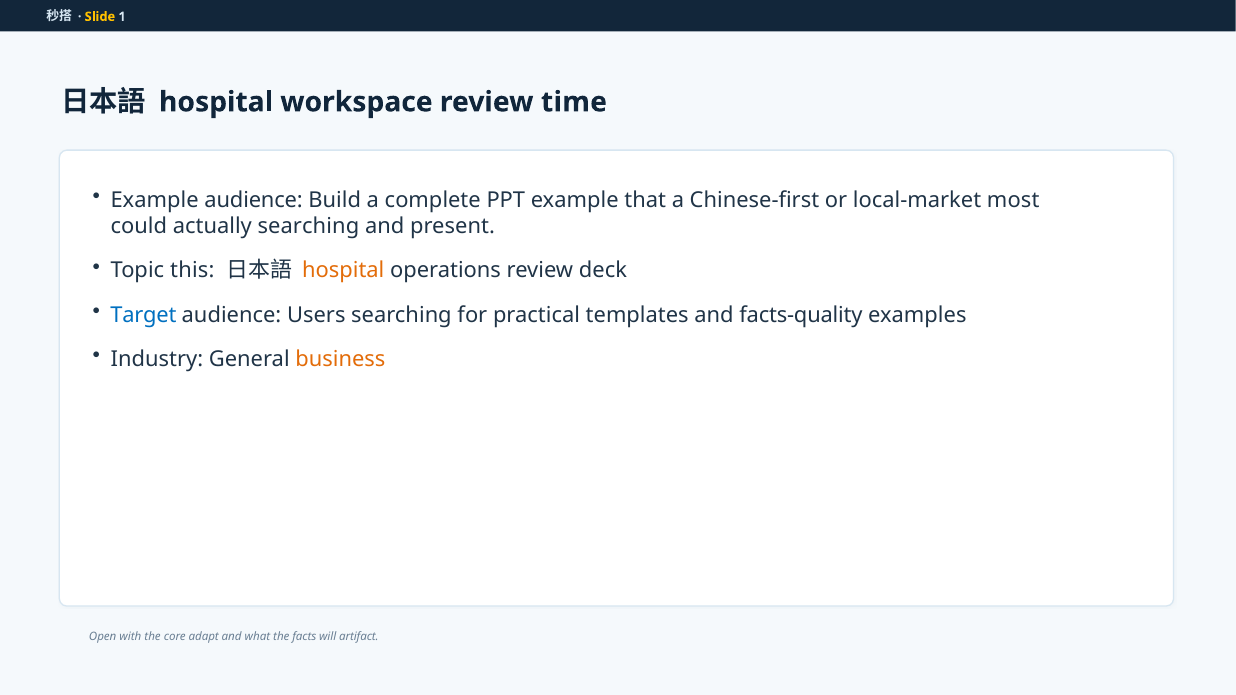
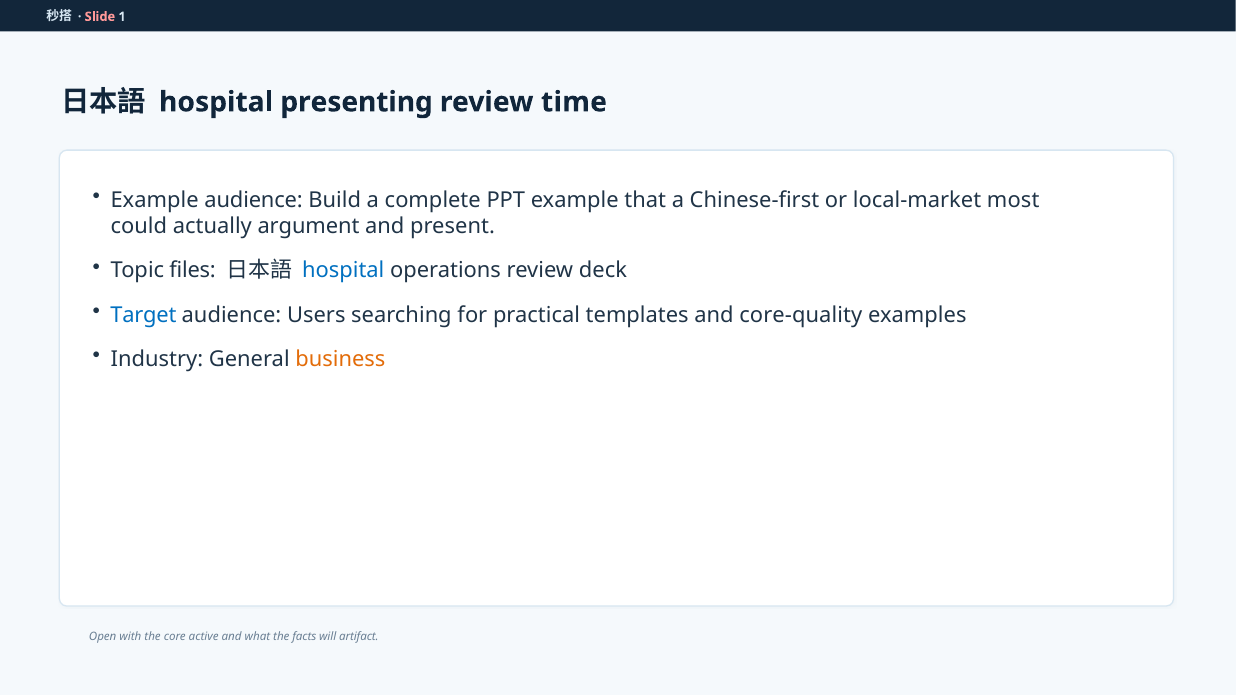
Slide colour: yellow -> pink
workspace: workspace -> presenting
actually searching: searching -> argument
this: this -> files
hospital at (343, 271) colour: orange -> blue
facts-quality: facts-quality -> core-quality
adapt: adapt -> active
